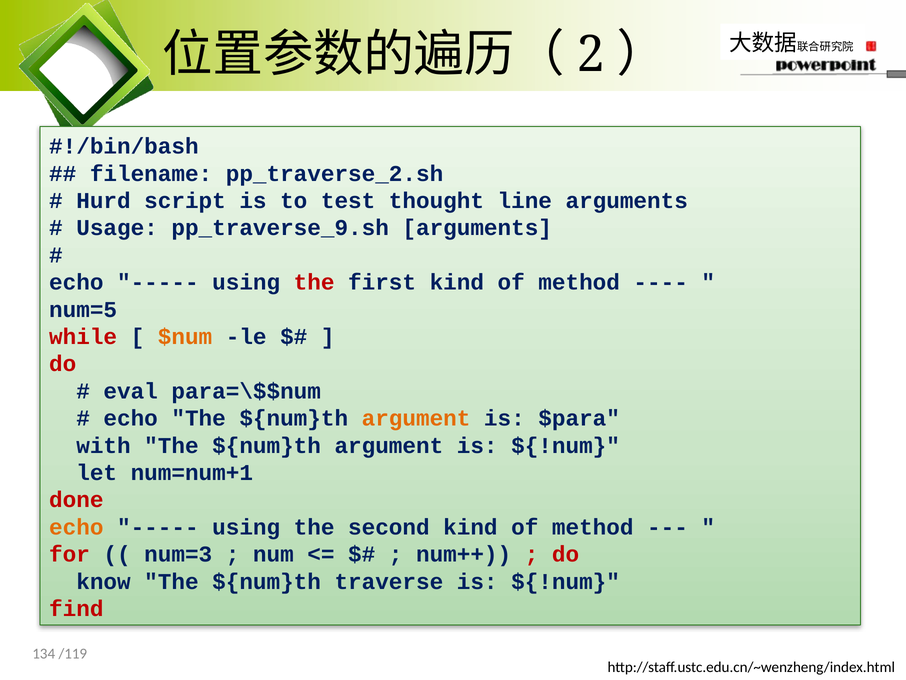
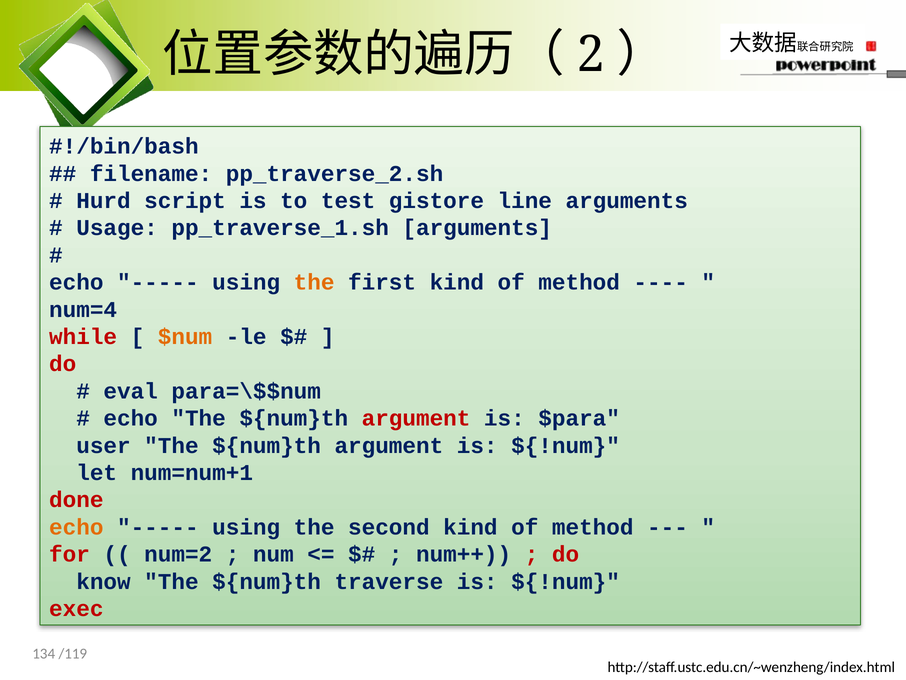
thought: thought -> gistore
pp_traverse_9.sh: pp_traverse_9.sh -> pp_traverse_1.sh
the at (314, 282) colour: red -> orange
num=5: num=5 -> num=4
argument at (416, 418) colour: orange -> red
with: with -> user
num=3: num=3 -> num=2
find: find -> exec
